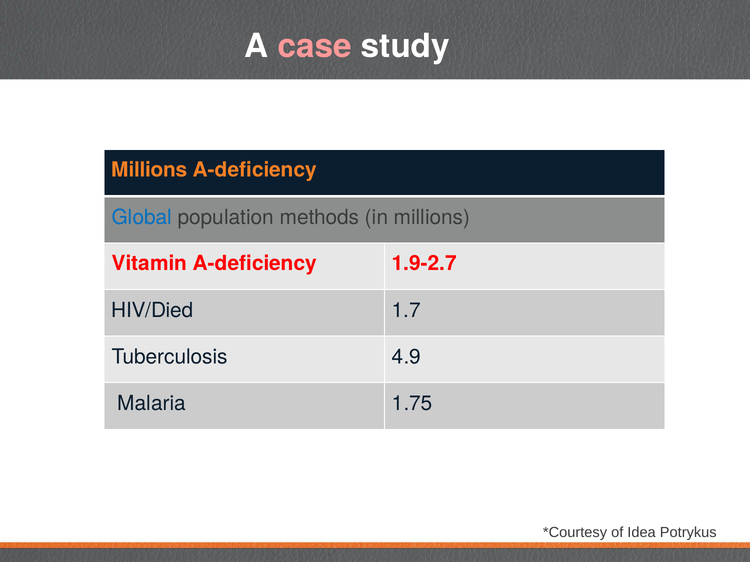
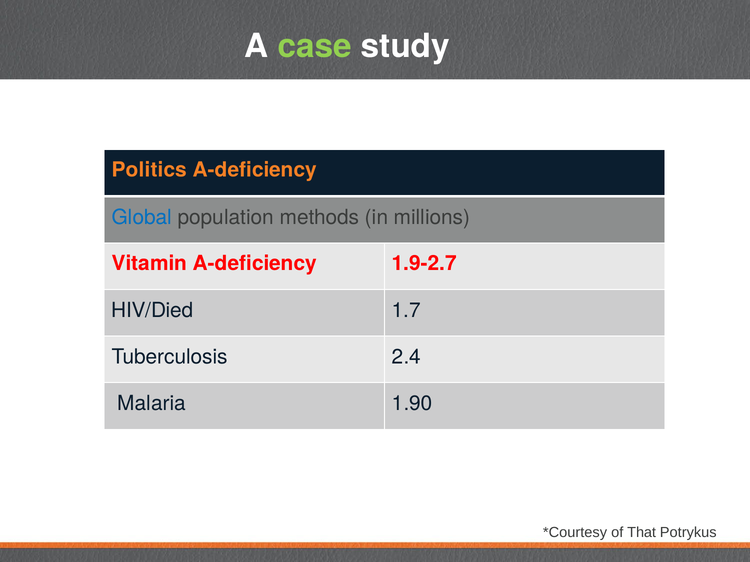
case colour: pink -> light green
Millions at (149, 170): Millions -> Politics
4.9: 4.9 -> 2.4
1.75: 1.75 -> 1.90
Idea: Idea -> That
